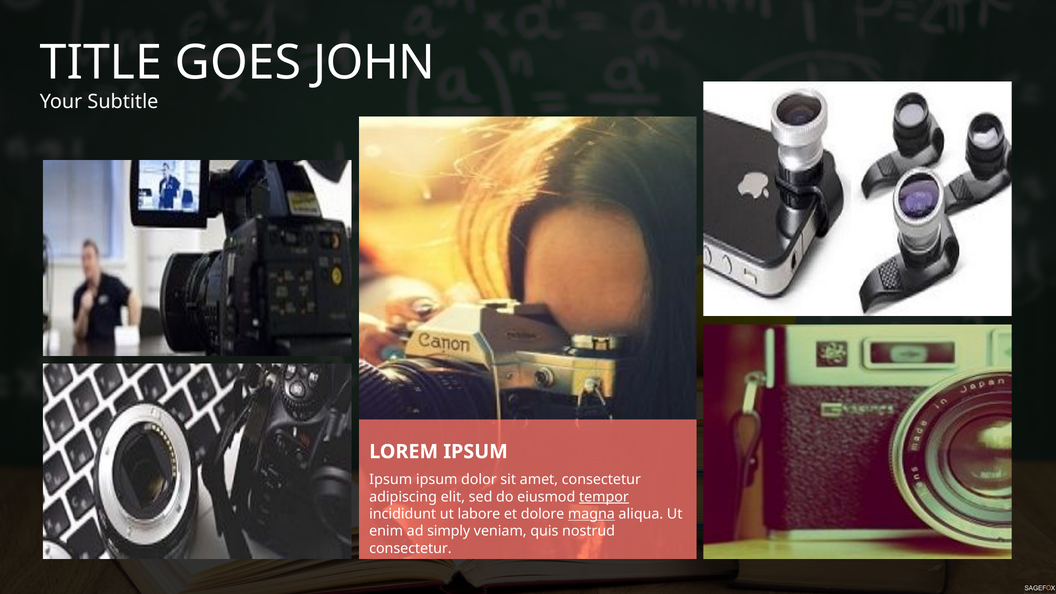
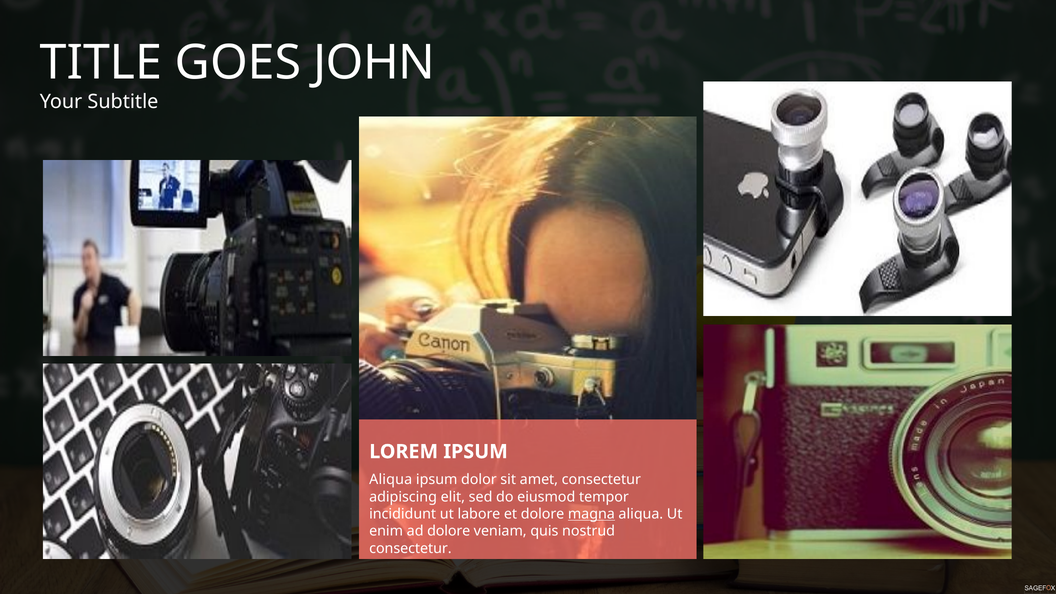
Ipsum at (391, 480): Ipsum -> Aliqua
tempor underline: present -> none
ad simply: simply -> dolore
